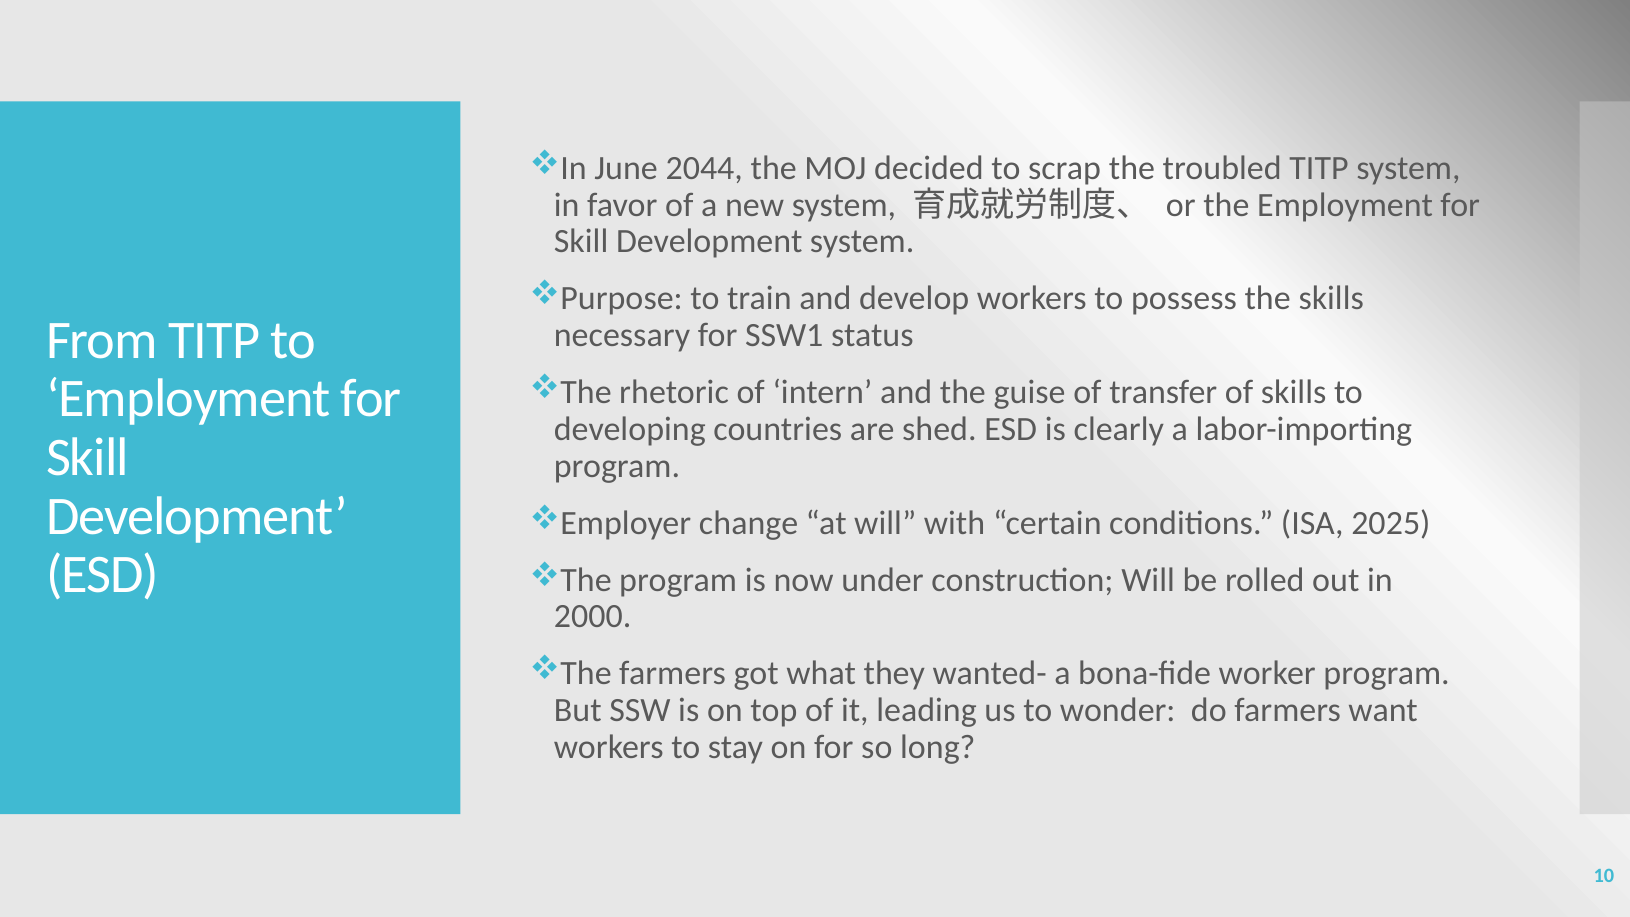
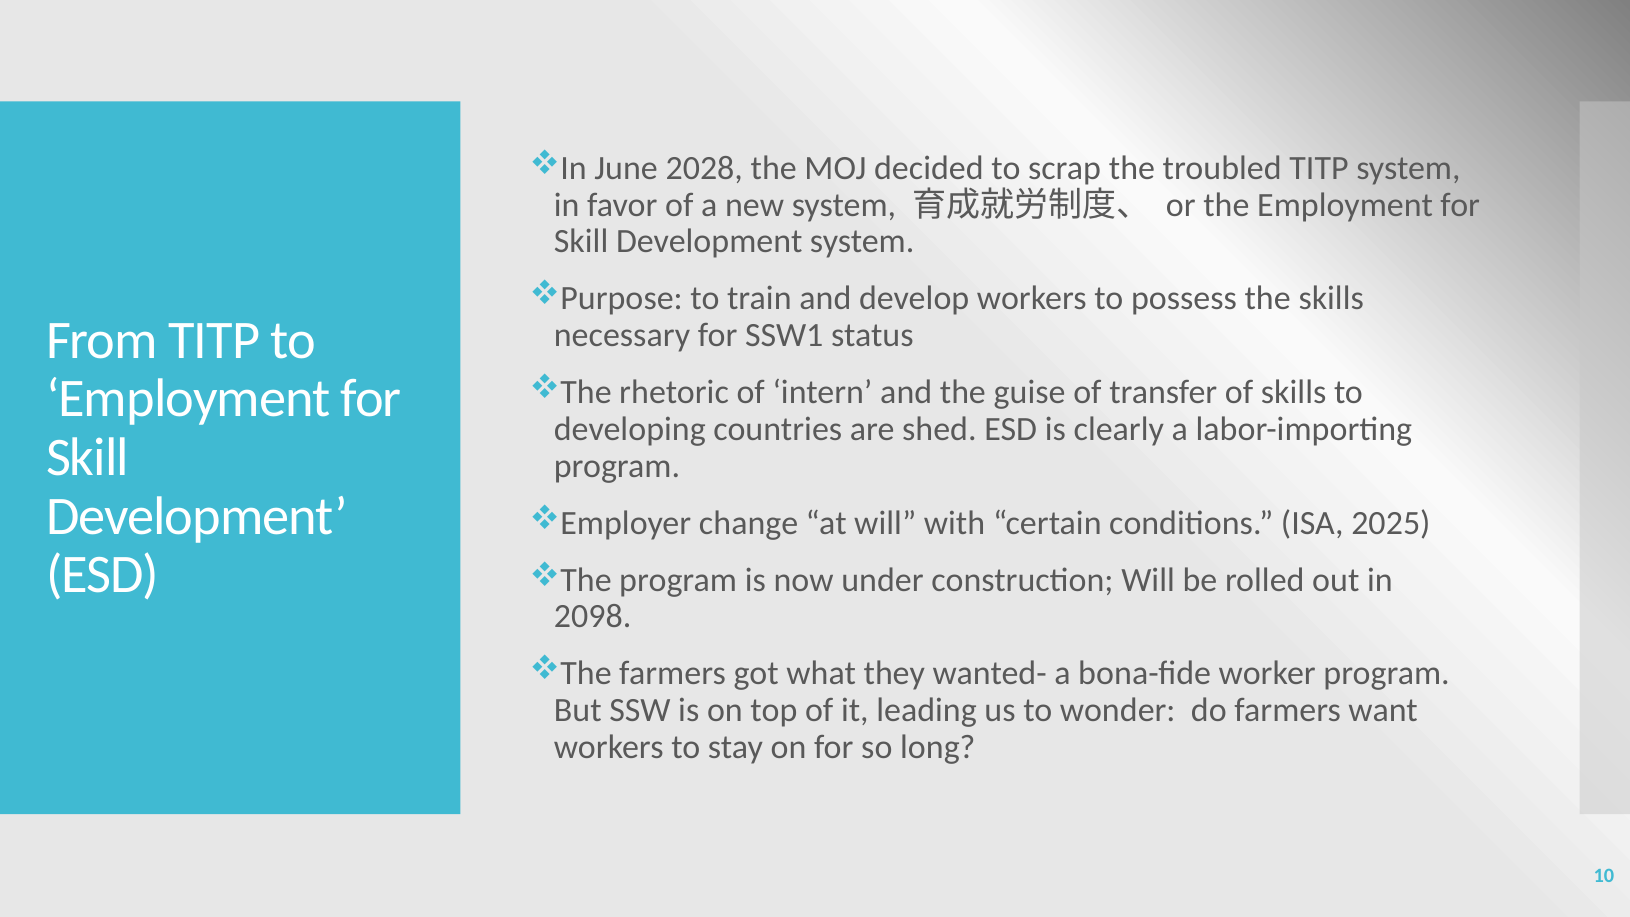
2044: 2044 -> 2028
2000: 2000 -> 2098
